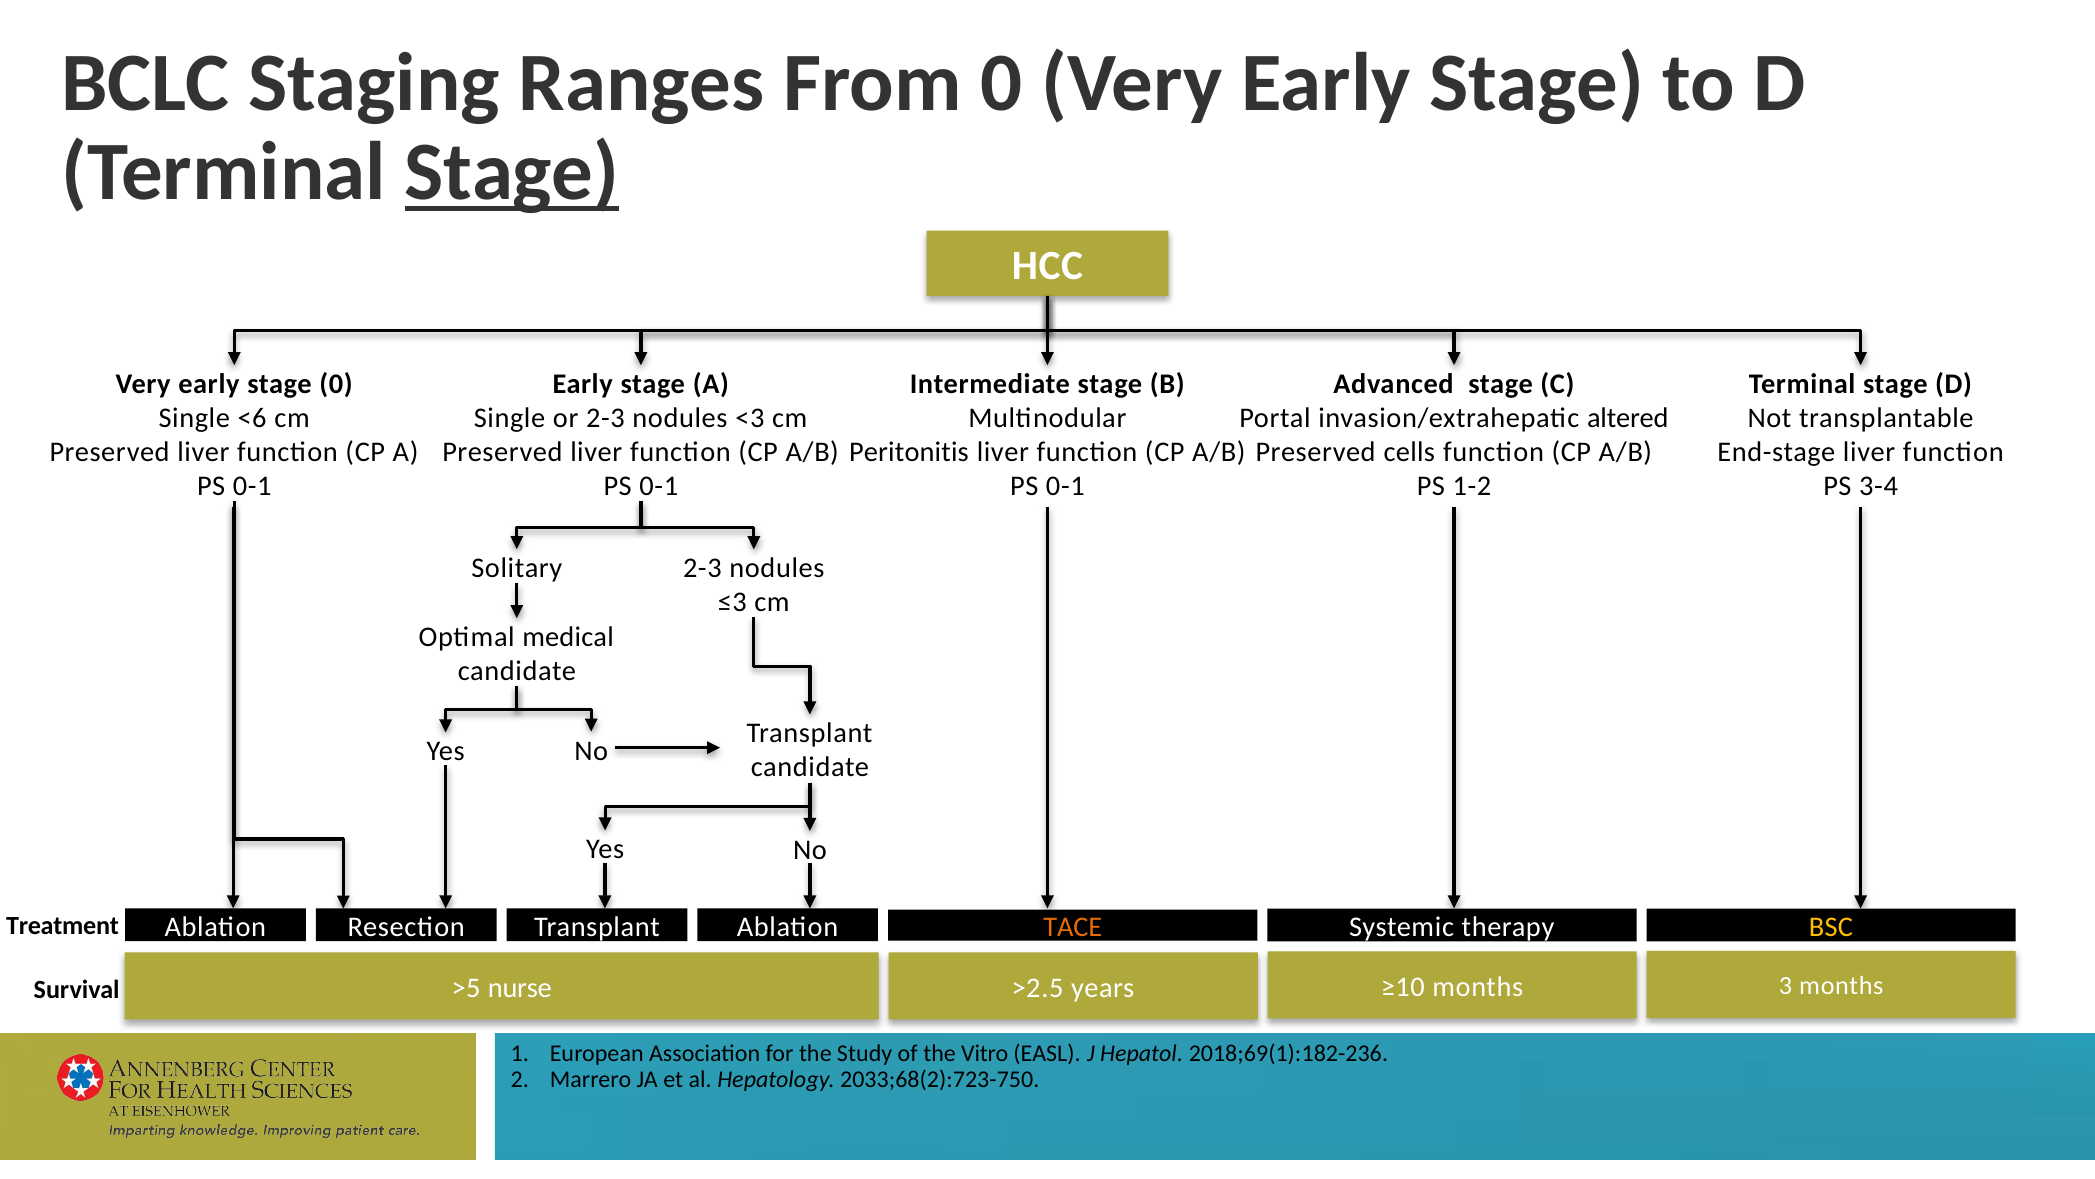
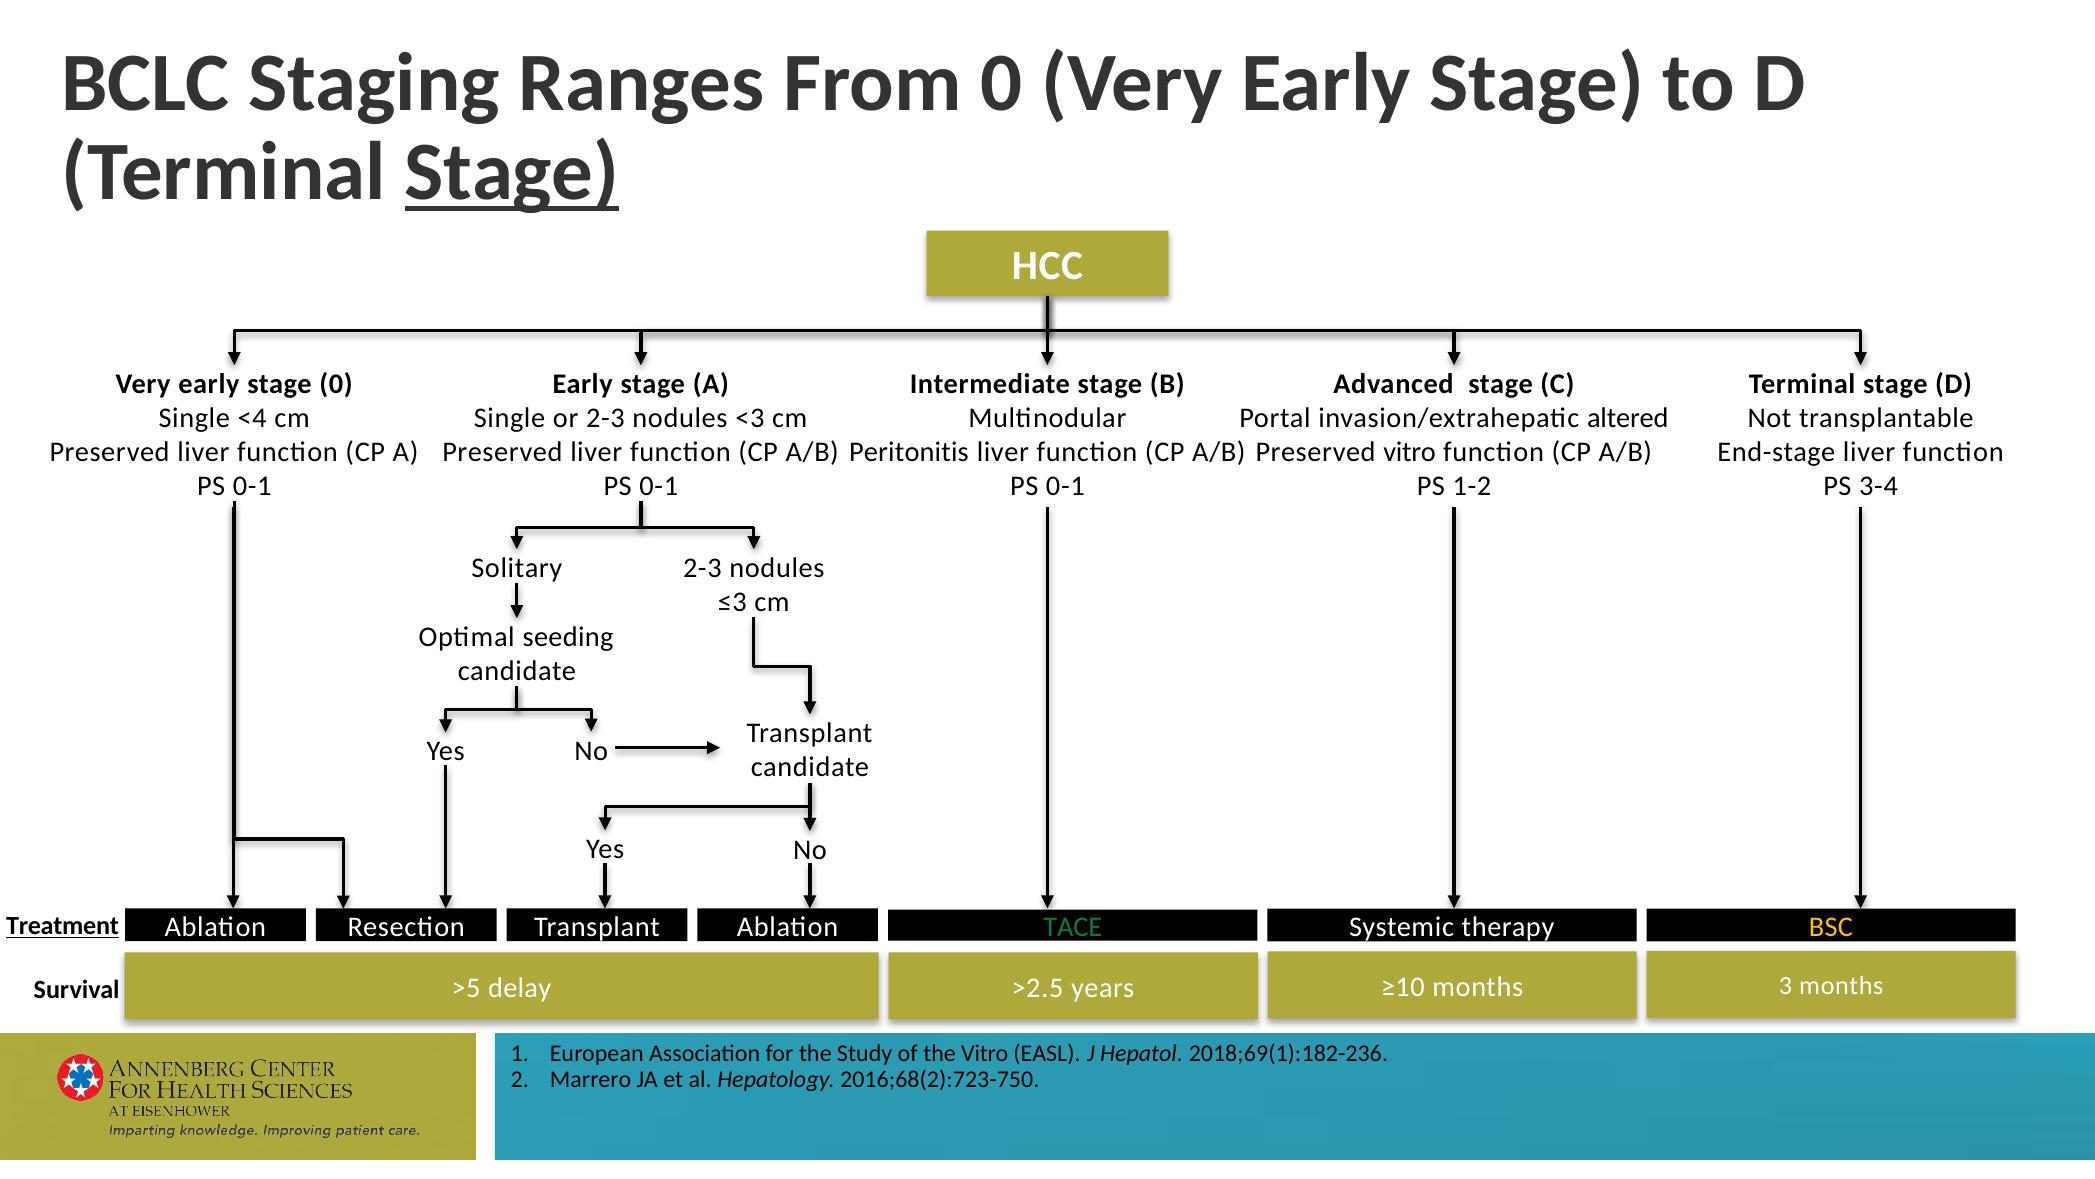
<6: <6 -> <4
Preserved cells: cells -> vitro
medical: medical -> seeding
TACE colour: orange -> green
Treatment underline: none -> present
nurse: nurse -> delay
2033;68(2):723-750: 2033;68(2):723-750 -> 2016;68(2):723-750
